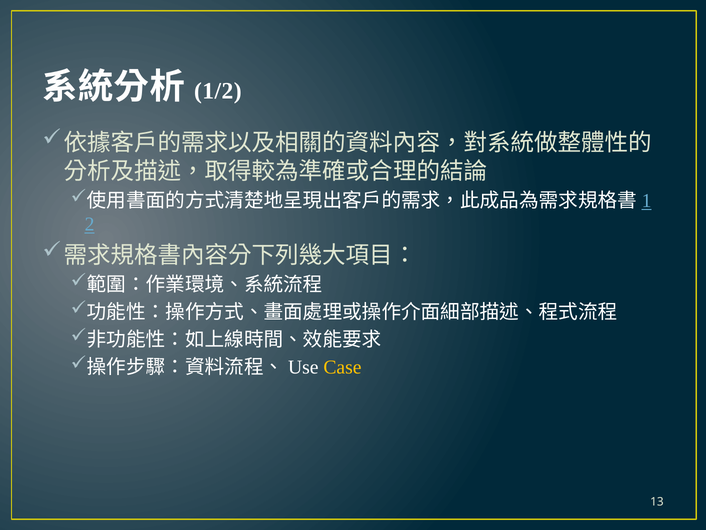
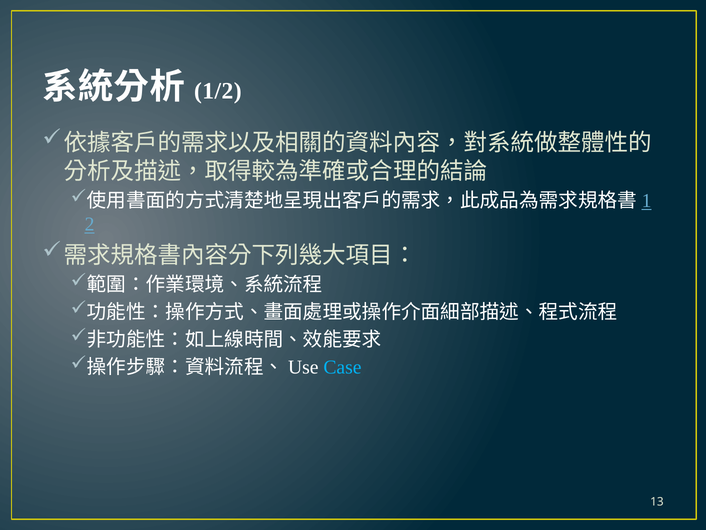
Case colour: yellow -> light blue
